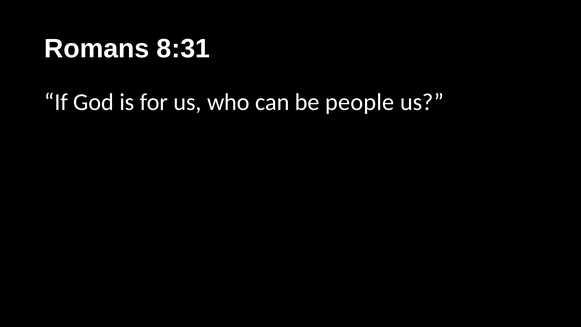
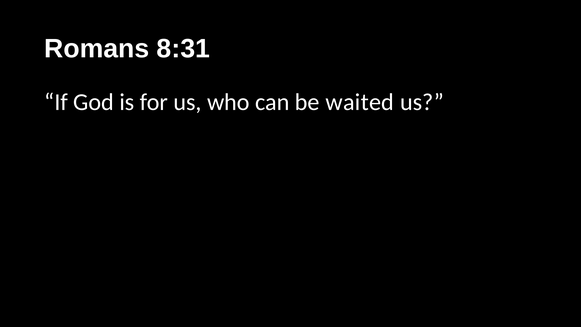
people: people -> waited
